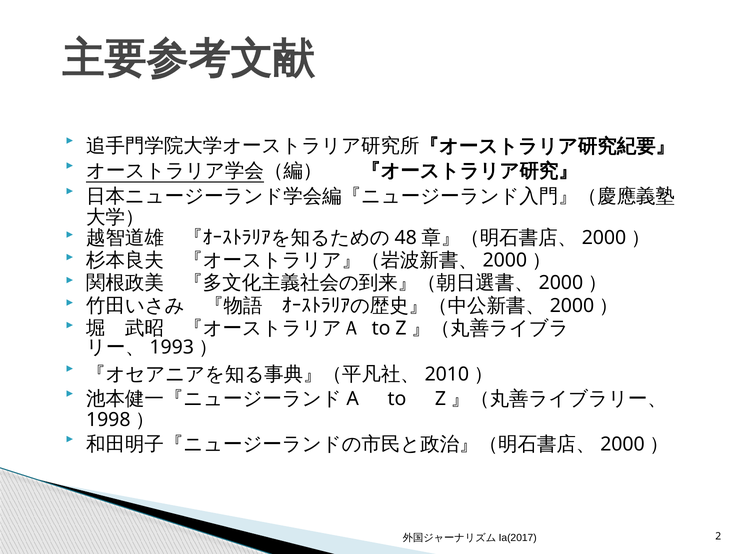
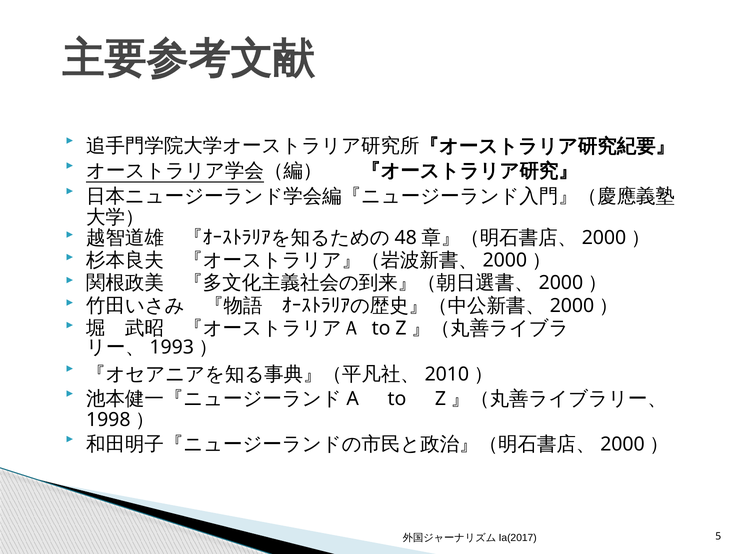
2: 2 -> 5
